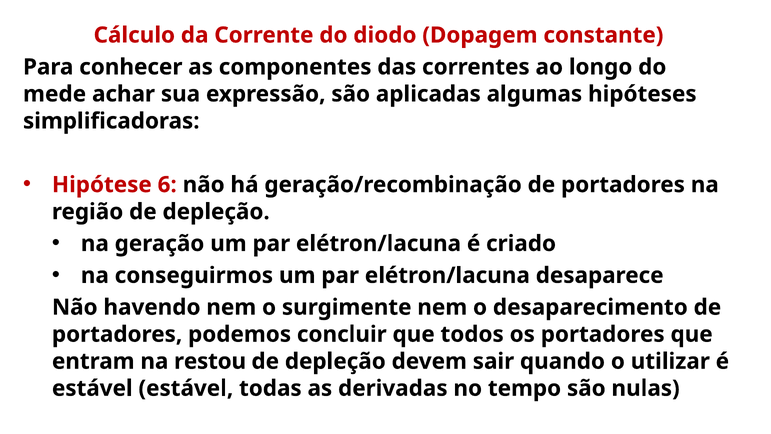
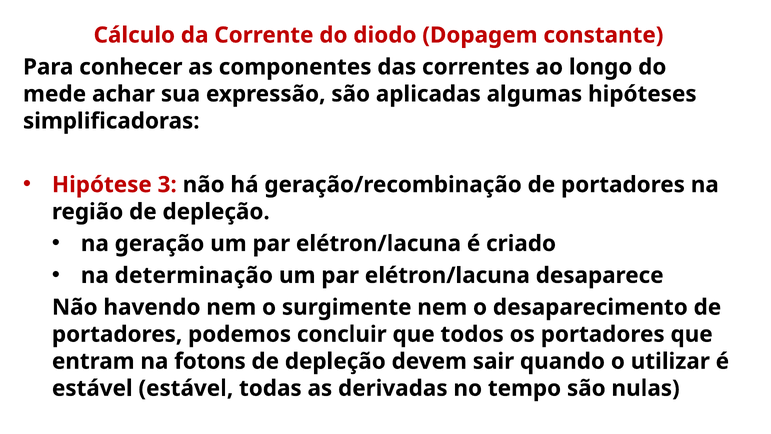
6: 6 -> 3
conseguirmos: conseguirmos -> determinação
restou: restou -> fotons
